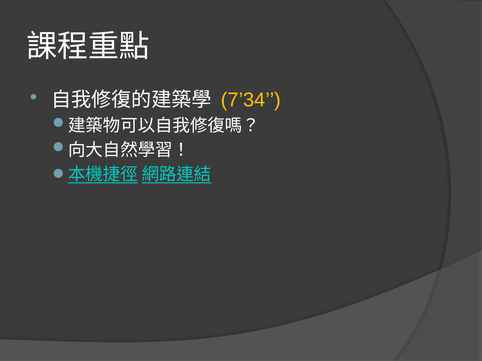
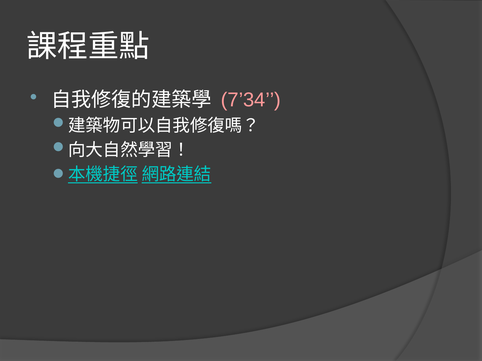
7’34 colour: yellow -> pink
